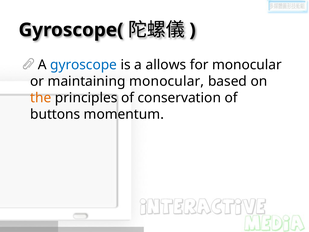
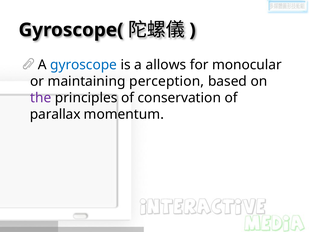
maintaining monocular: monocular -> perception
the colour: orange -> purple
buttons: buttons -> parallax
